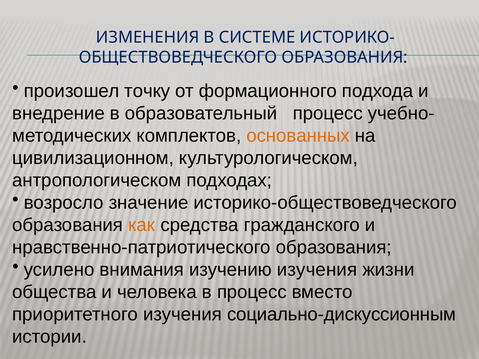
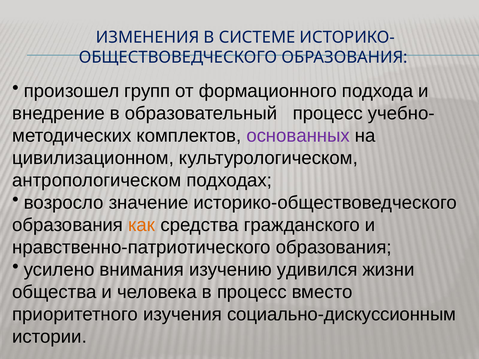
точку: точку -> групп
основанных colour: orange -> purple
изучению изучения: изучения -> удивился
